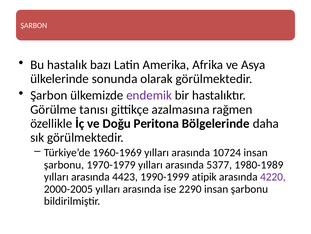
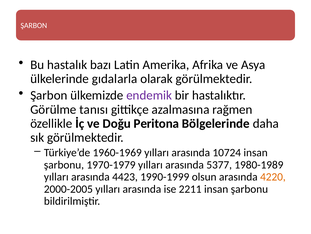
sonunda: sonunda -> gıdalarla
atipik: atipik -> olsun
4220 colour: purple -> orange
2290: 2290 -> 2211
